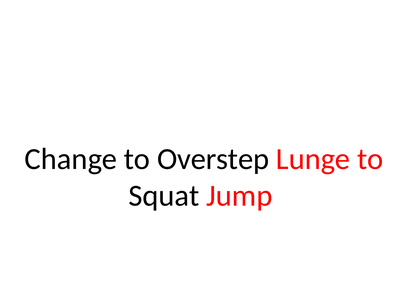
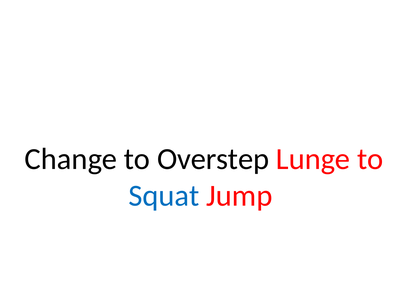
Squat colour: black -> blue
